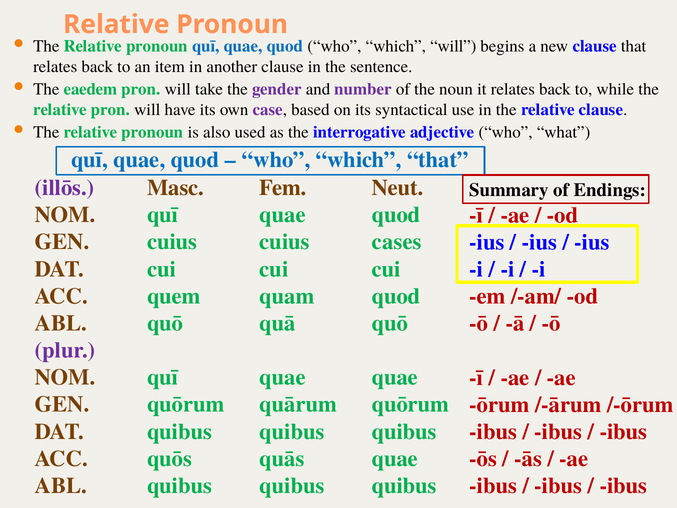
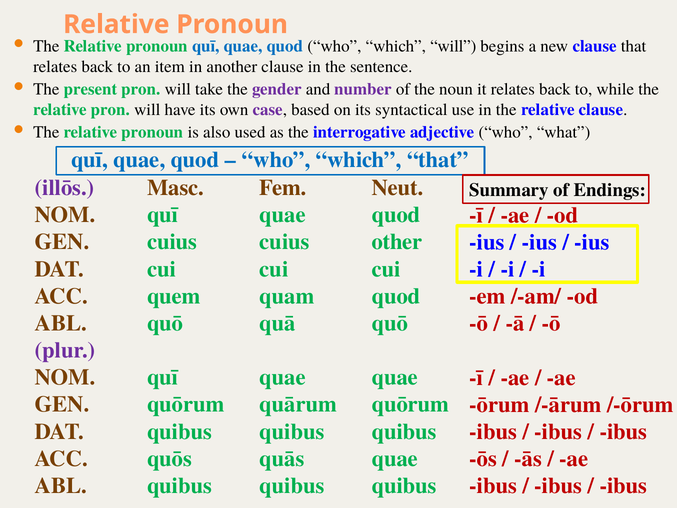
eaedem: eaedem -> present
cases: cases -> other
